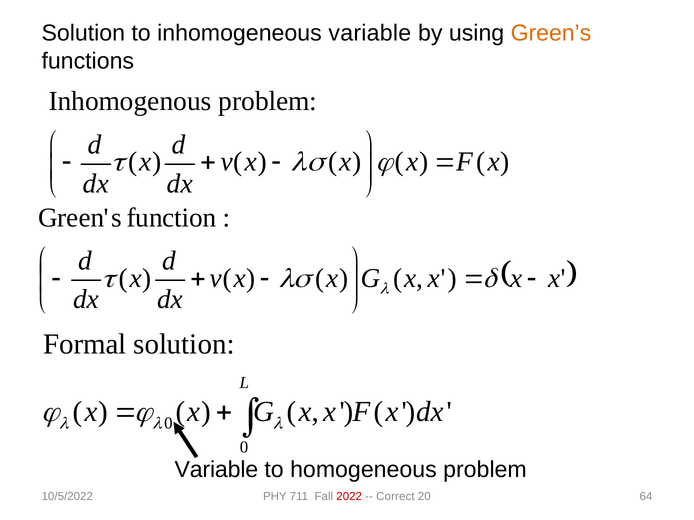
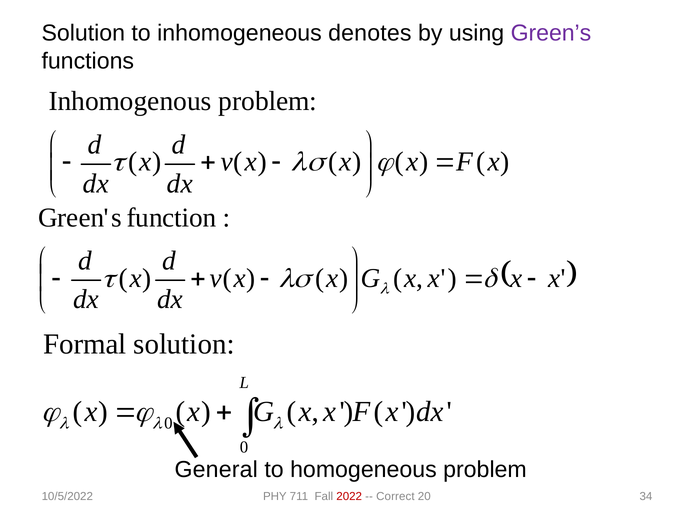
inhomogeneous variable: variable -> denotes
Green’s colour: orange -> purple
Variable at (216, 470): Variable -> General
64: 64 -> 34
